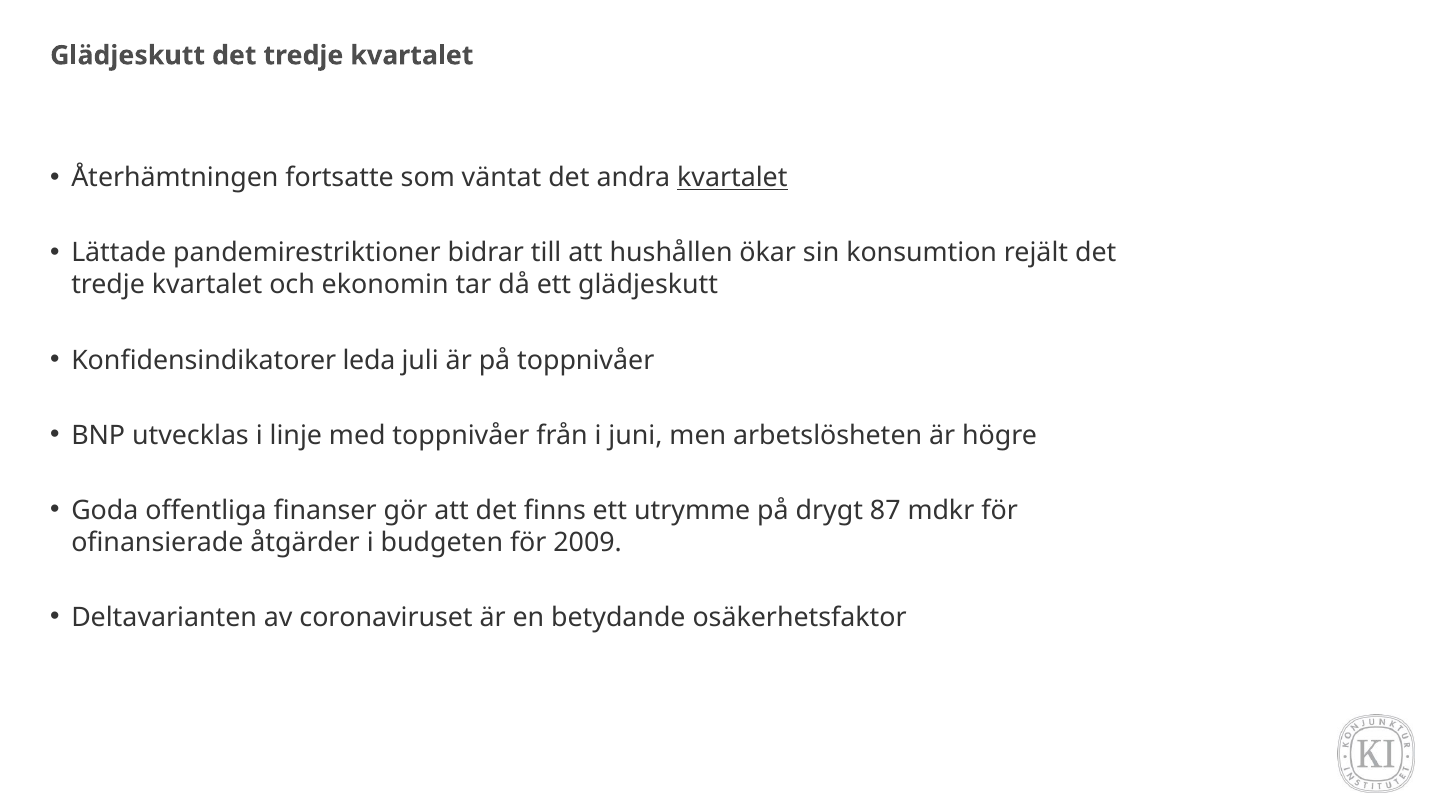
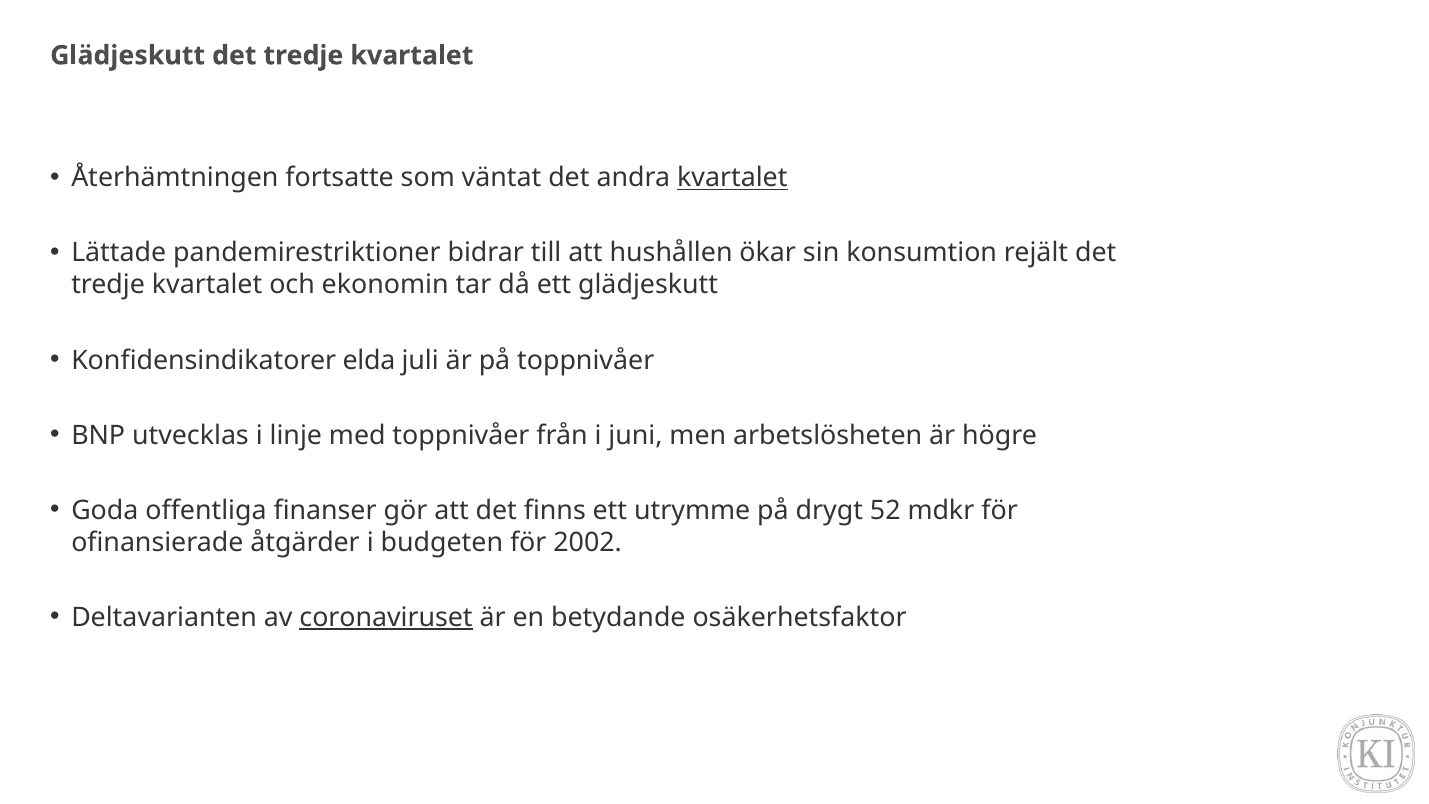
leda: leda -> elda
87: 87 -> 52
2009: 2009 -> 2002
coronaviruset underline: none -> present
